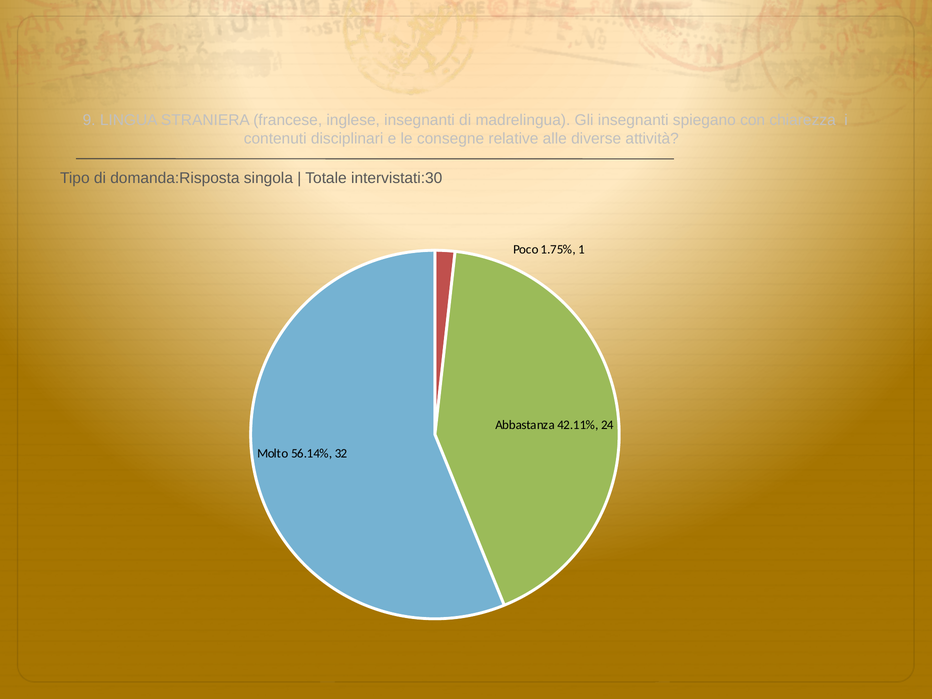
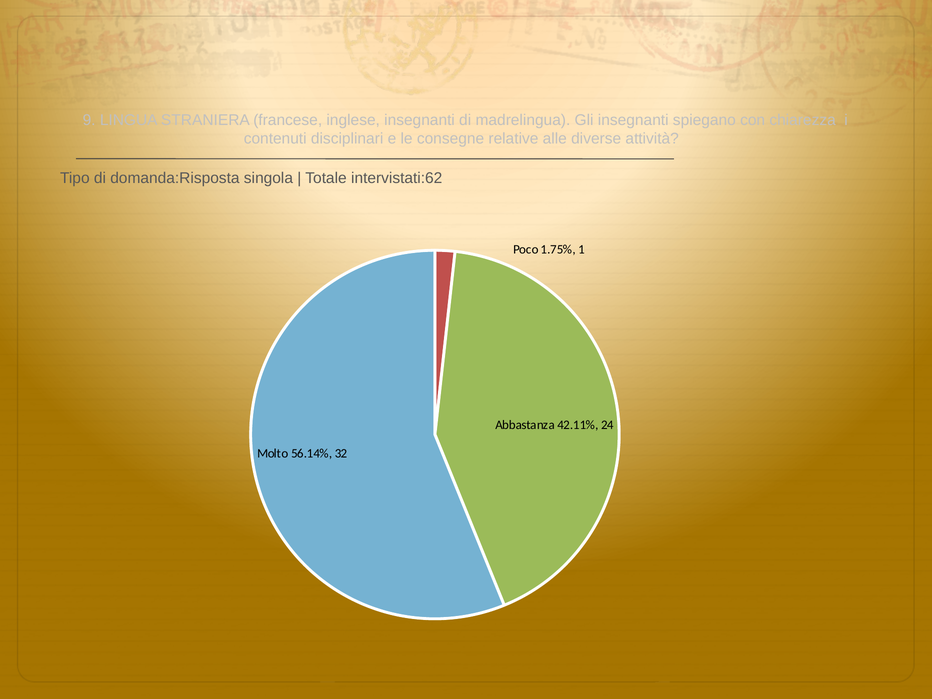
intervistati:30: intervistati:30 -> intervistati:62
